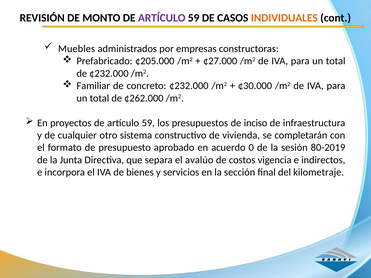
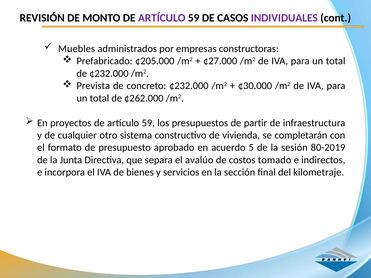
INDIVIDUALES colour: orange -> purple
Familiar: Familiar -> Prevista
inciso: inciso -> partir
0: 0 -> 5
vigencia: vigencia -> tomado
